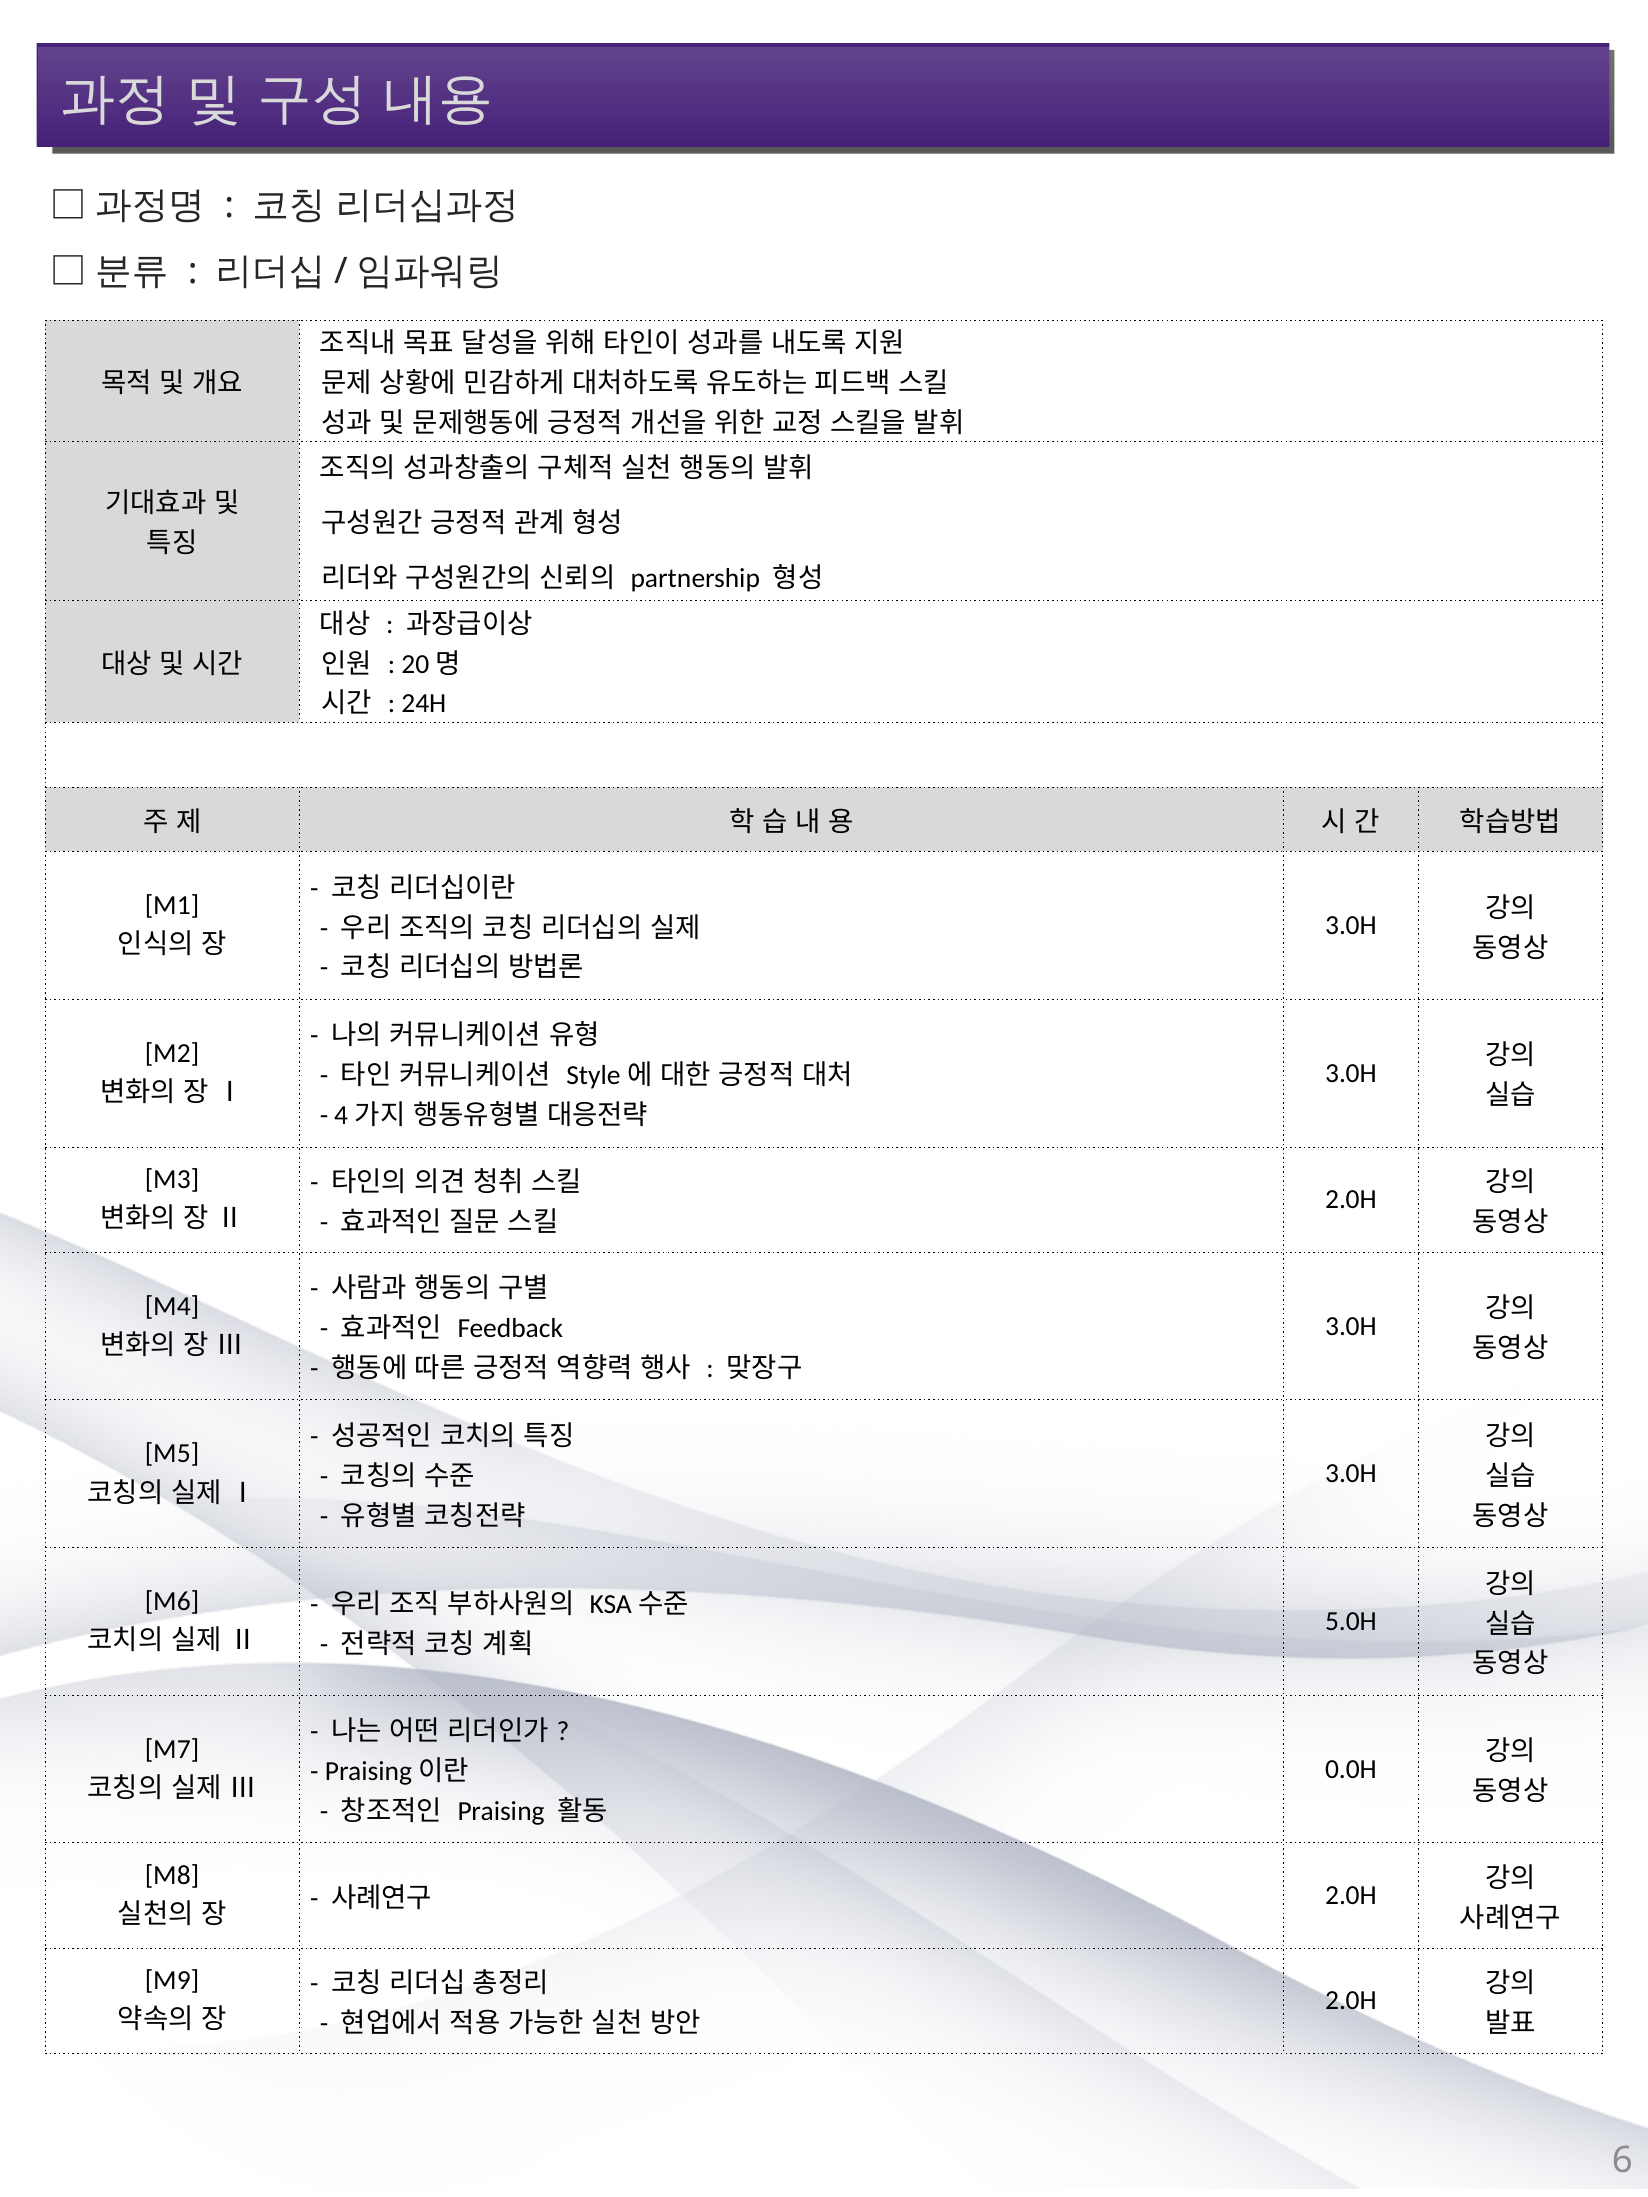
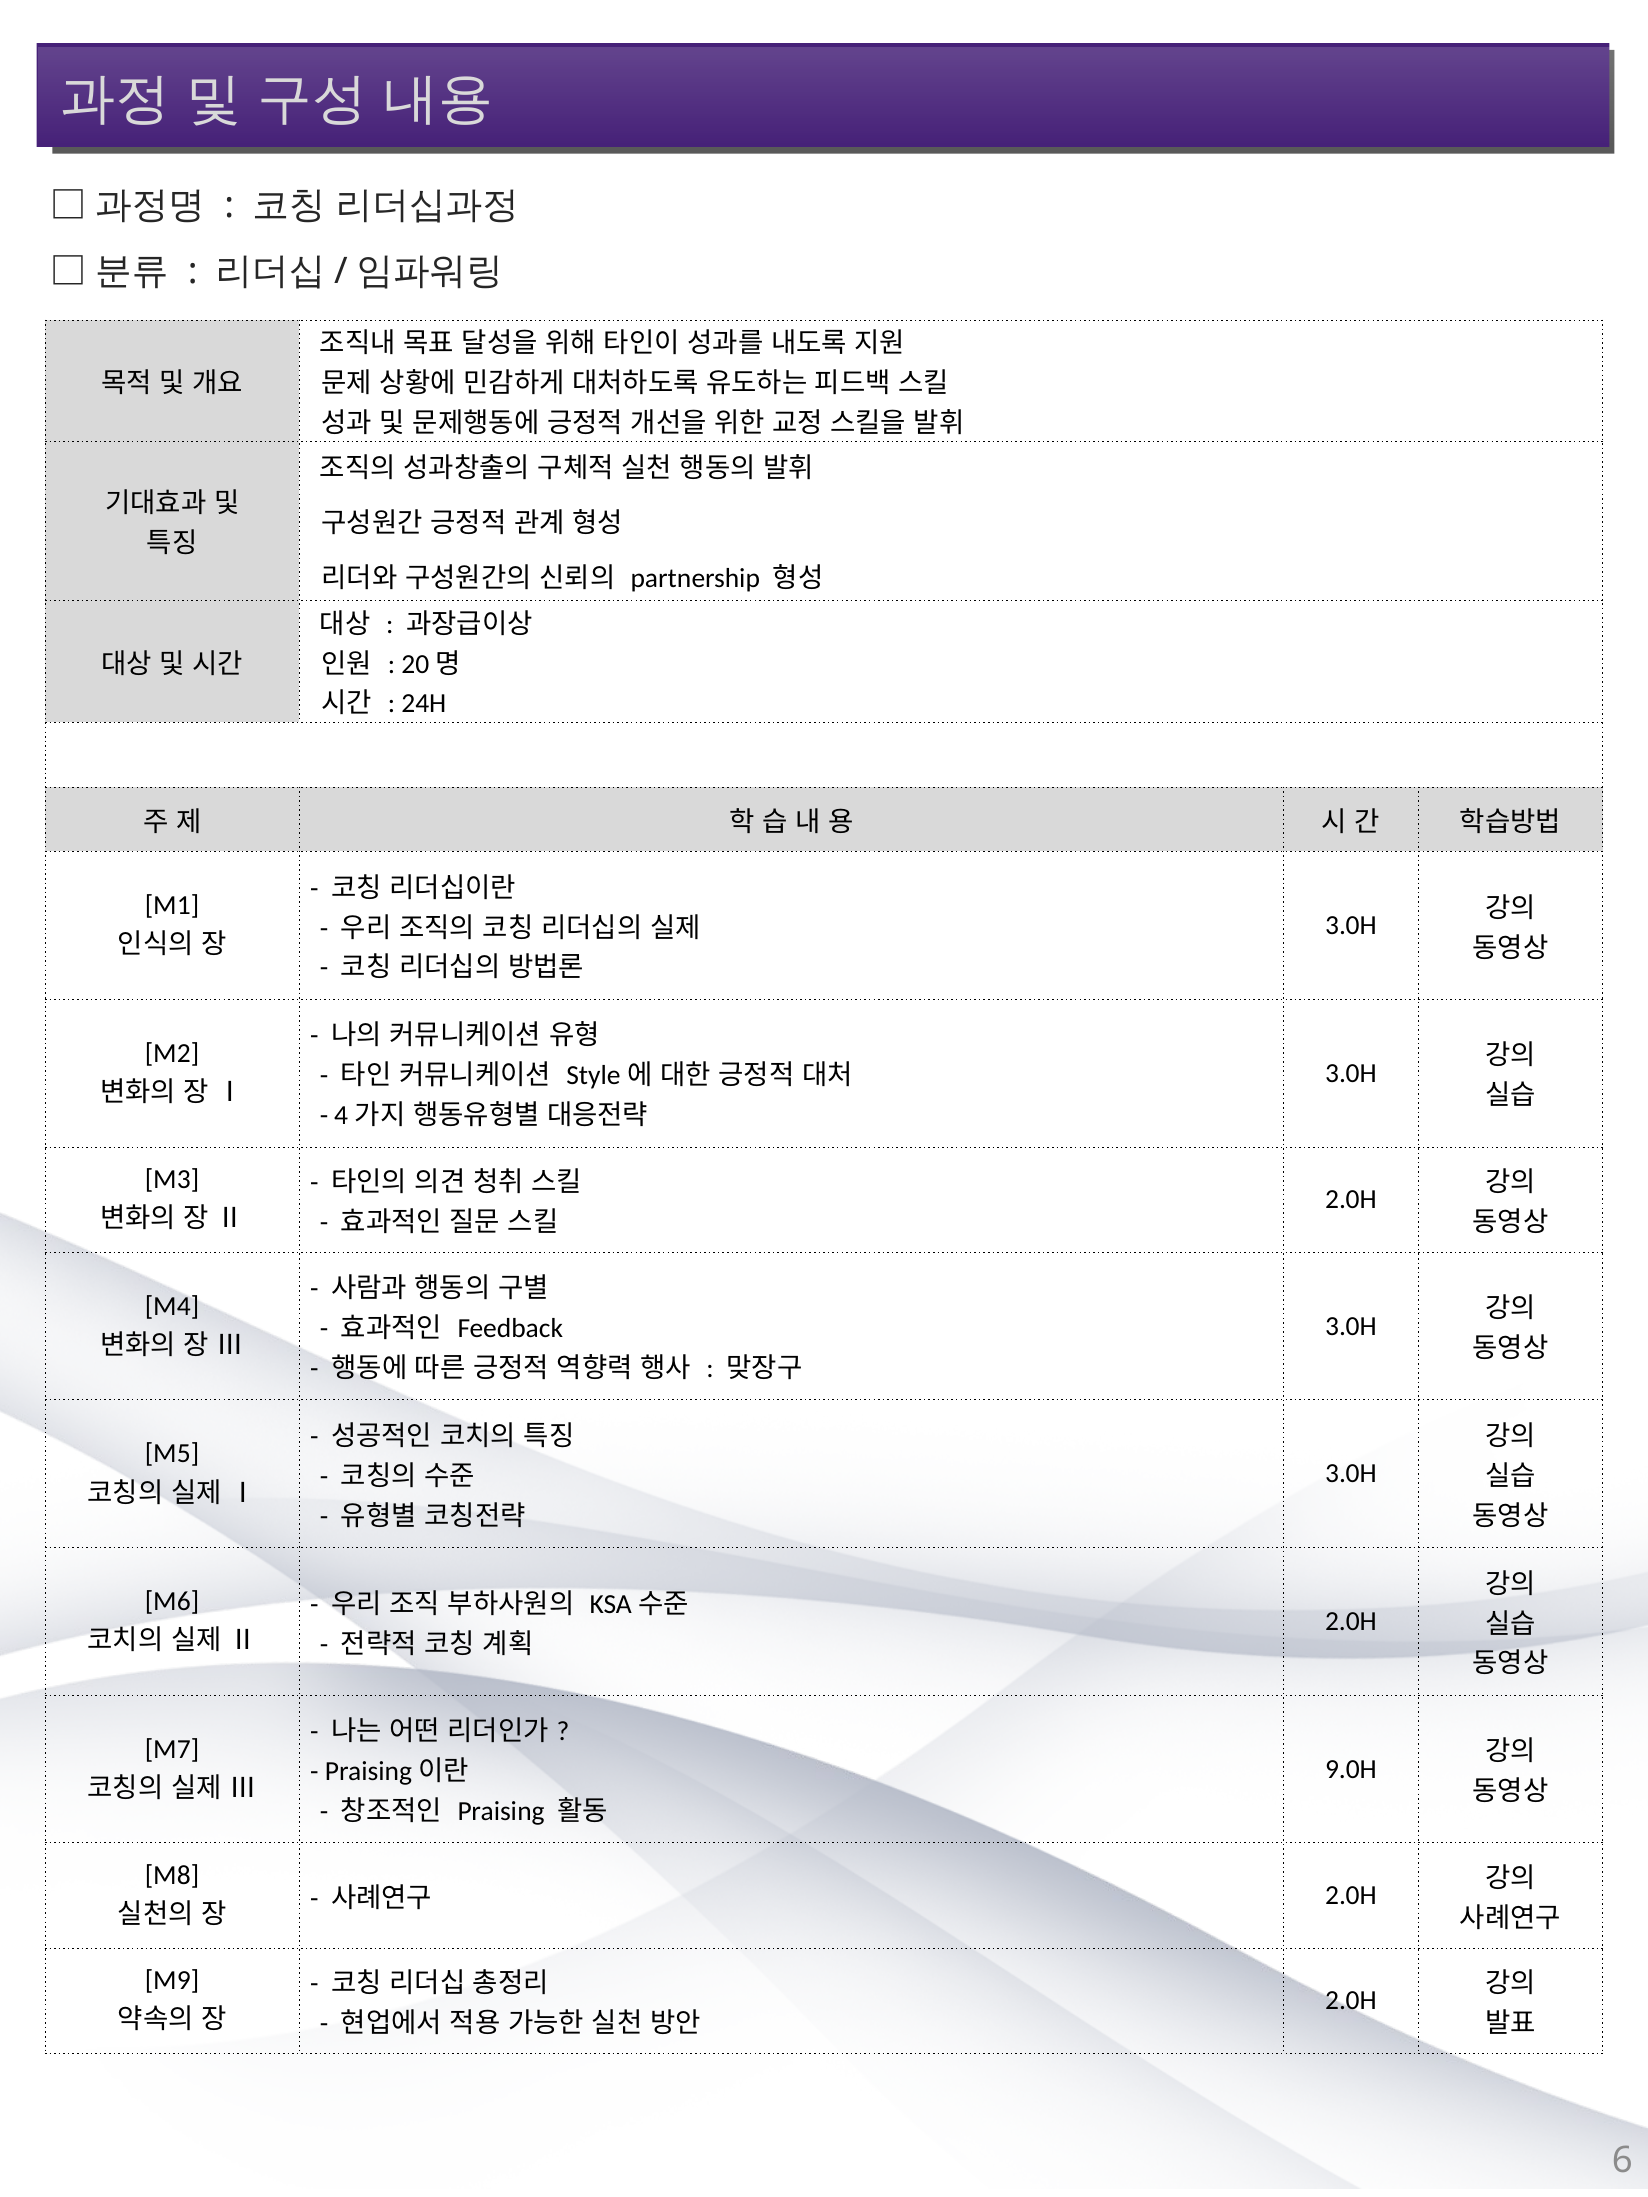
5.0H at (1351, 1622): 5.0H -> 2.0H
0.0H: 0.0H -> 9.0H
